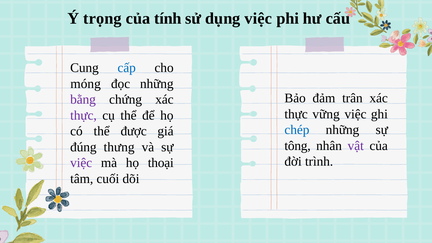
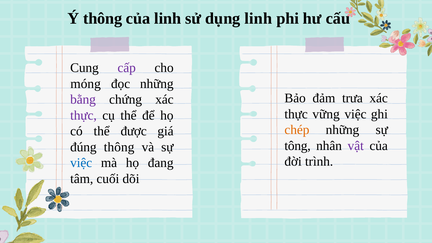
Ý trọng: trọng -> thông
của tính: tính -> linh
dụng việc: việc -> linh
cấp colour: blue -> purple
trân: trân -> trưa
chép colour: blue -> orange
đúng thưng: thưng -> thông
việc at (81, 163) colour: purple -> blue
thoại: thoại -> đang
